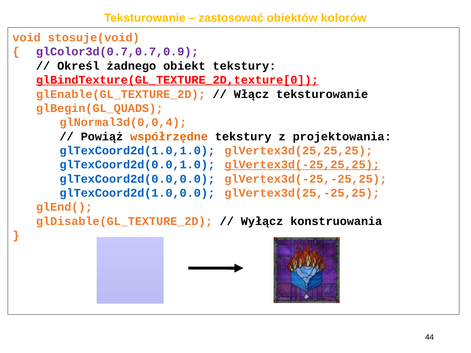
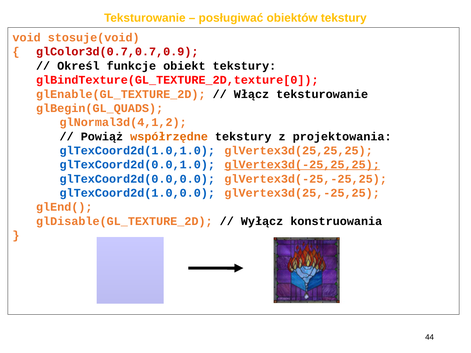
zastosować: zastosować -> posługiwać
obiektów kolorów: kolorów -> tekstury
glColor3d(0.7,0.7,0.9 colour: purple -> red
żadnego: żadnego -> funkcje
glBindTexture(GL_TEXTURE_2D,texture[0 underline: present -> none
glNormal3d(0,0,4: glNormal3d(0,0,4 -> glNormal3d(4,1,2
